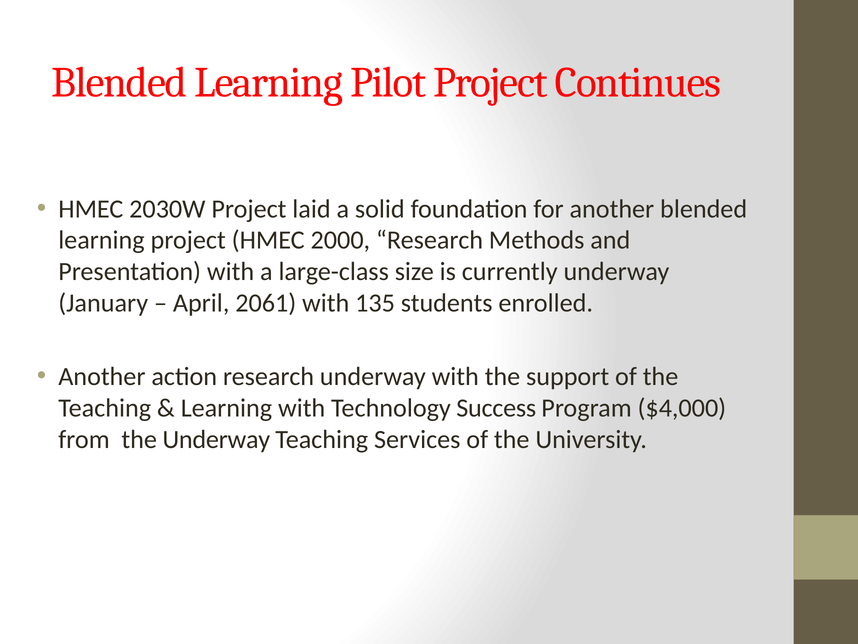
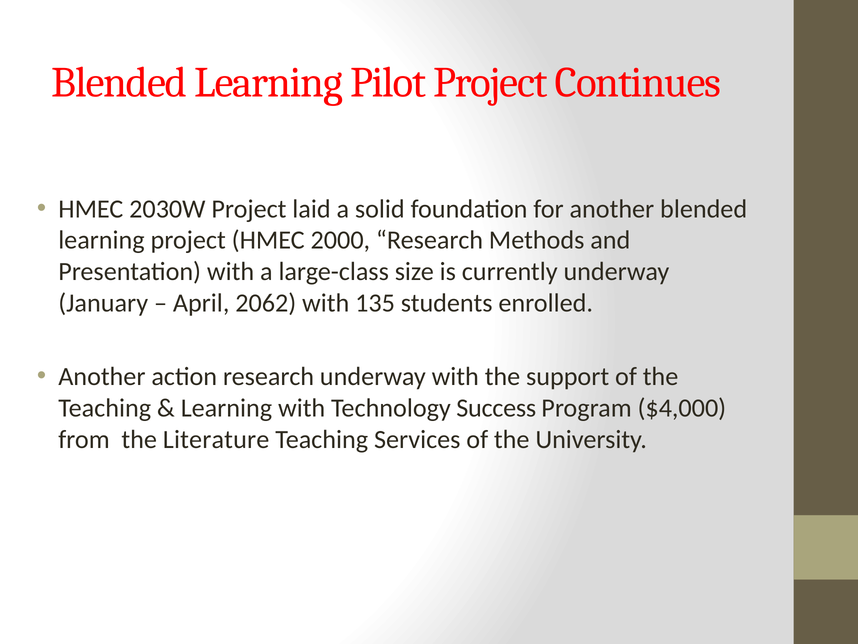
2061: 2061 -> 2062
the Underway: Underway -> Literature
